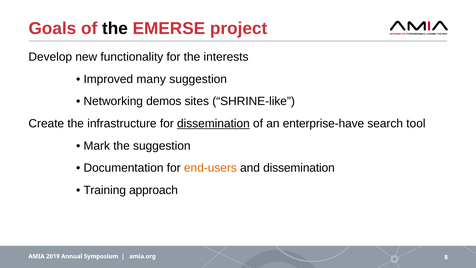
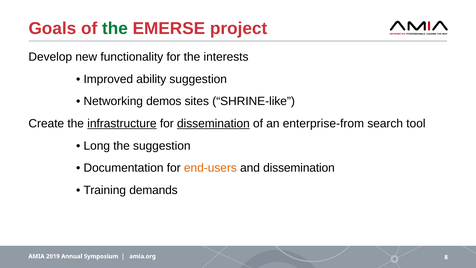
the at (115, 29) colour: black -> green
many: many -> ability
infrastructure underline: none -> present
enterprise-have: enterprise-have -> enterprise-from
Mark: Mark -> Long
approach: approach -> demands
